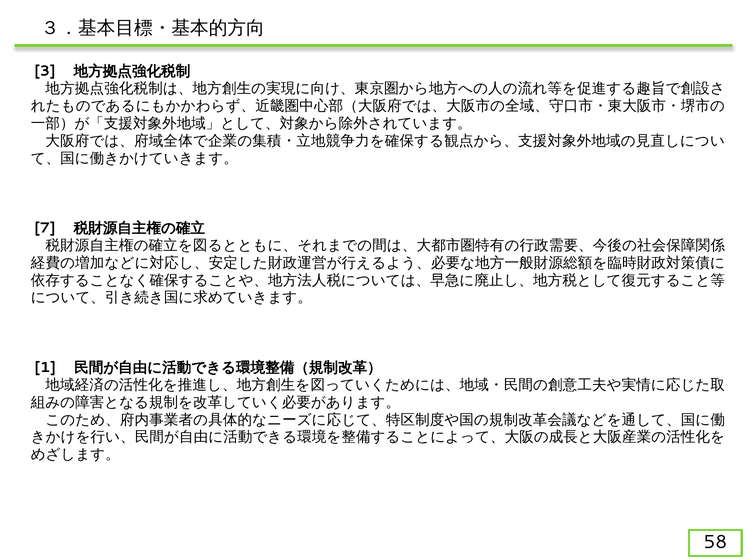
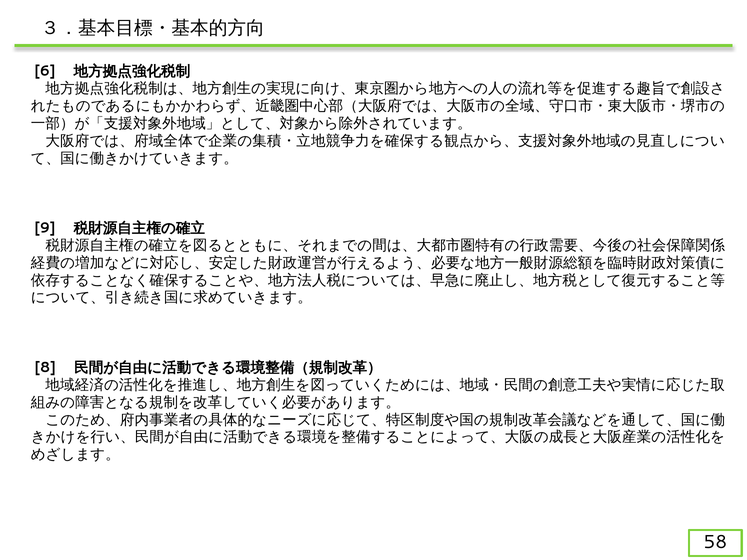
3: 3 -> 6
7: 7 -> 9
1: 1 -> 8
